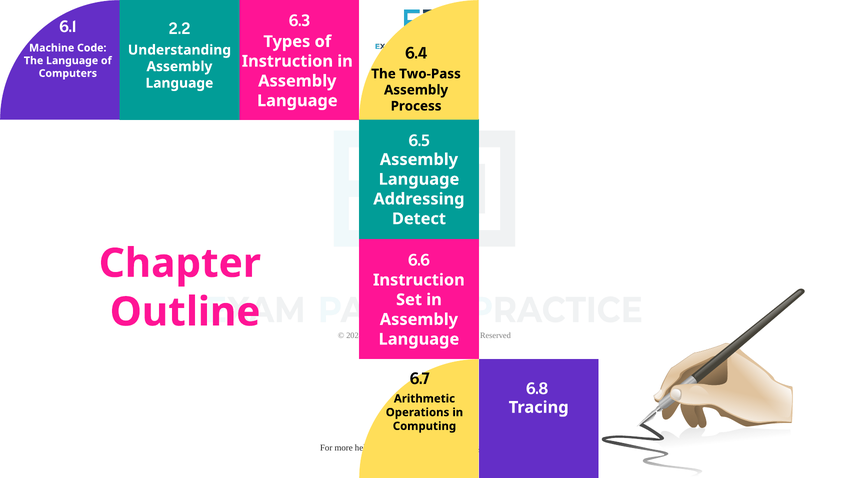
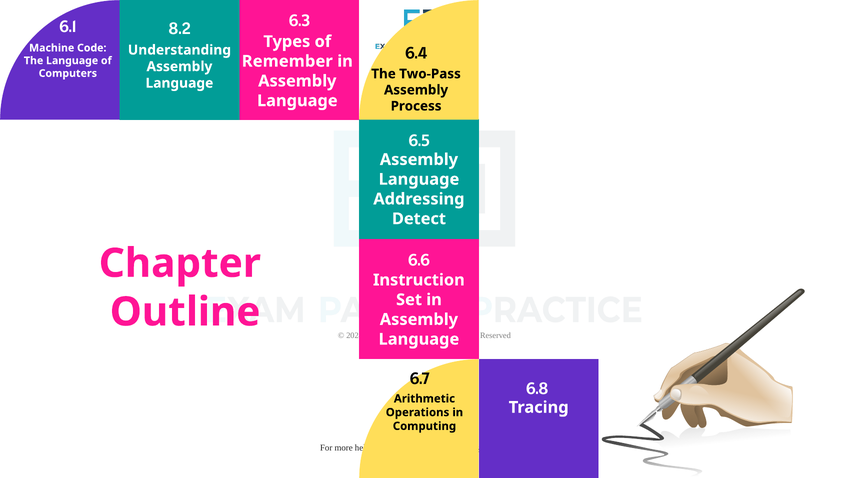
2.2: 2.2 -> 8.2
Instruction at (287, 61): Instruction -> Remember
